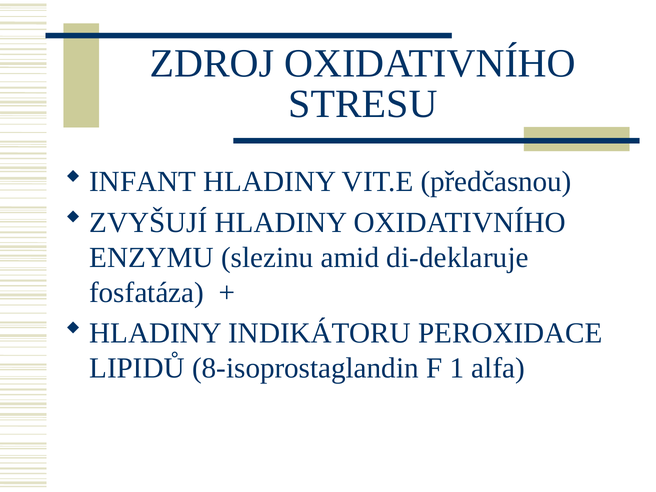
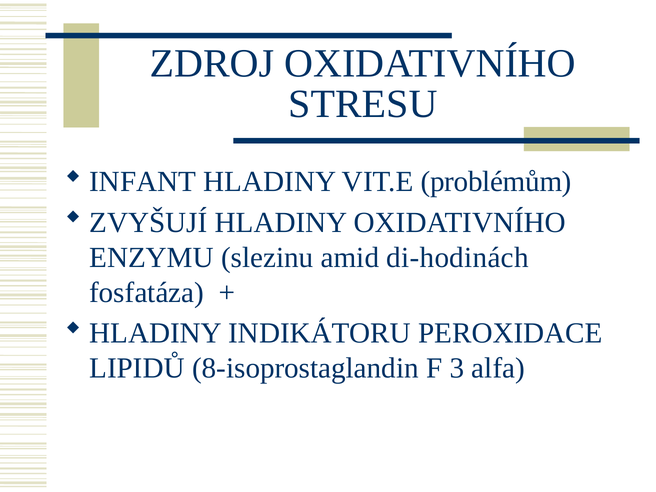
předčasnou: předčasnou -> problémům
di-deklaruje: di-deklaruje -> di-hodinách
1: 1 -> 3
